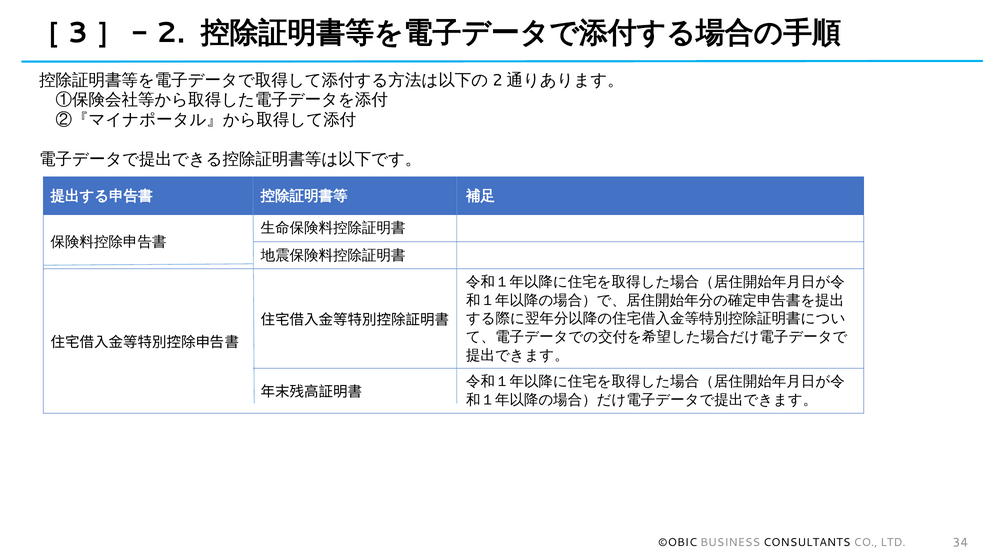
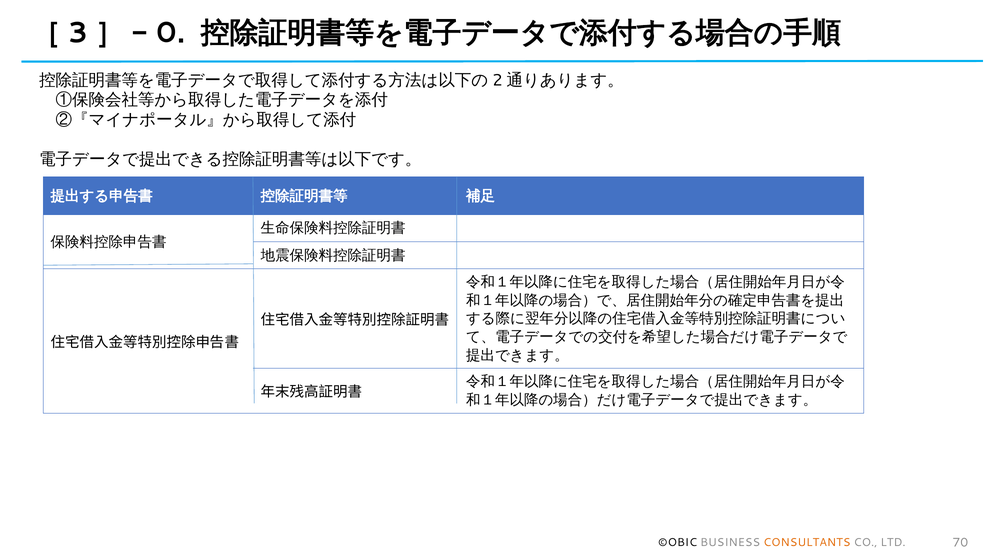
2: 2 -> 0
CONSULTANTS colour: black -> orange
34: 34 -> 70
